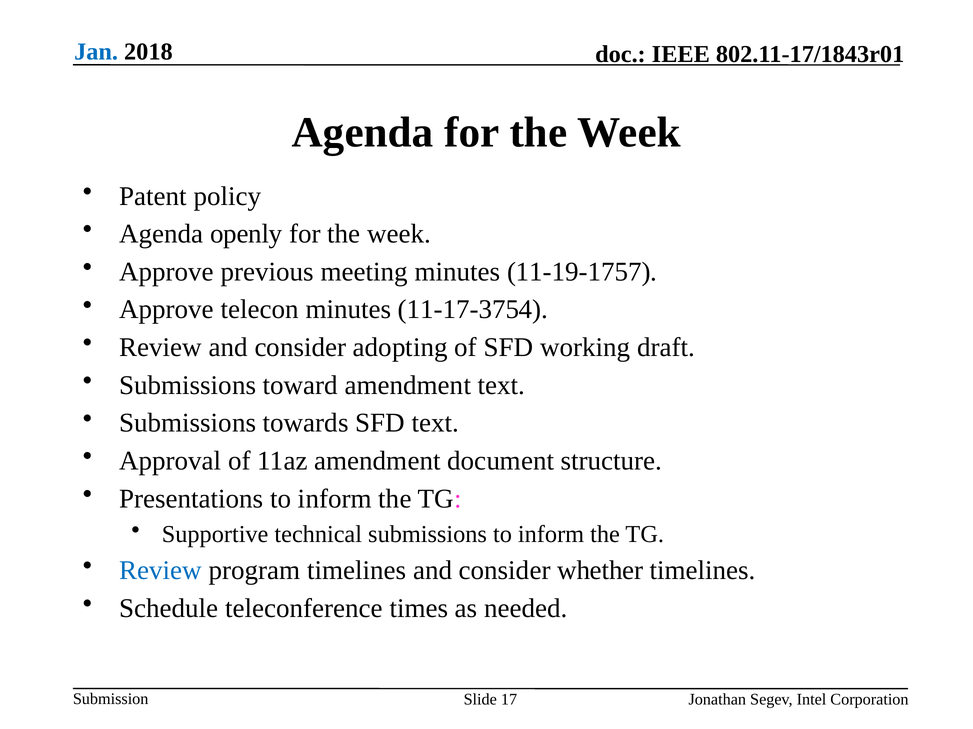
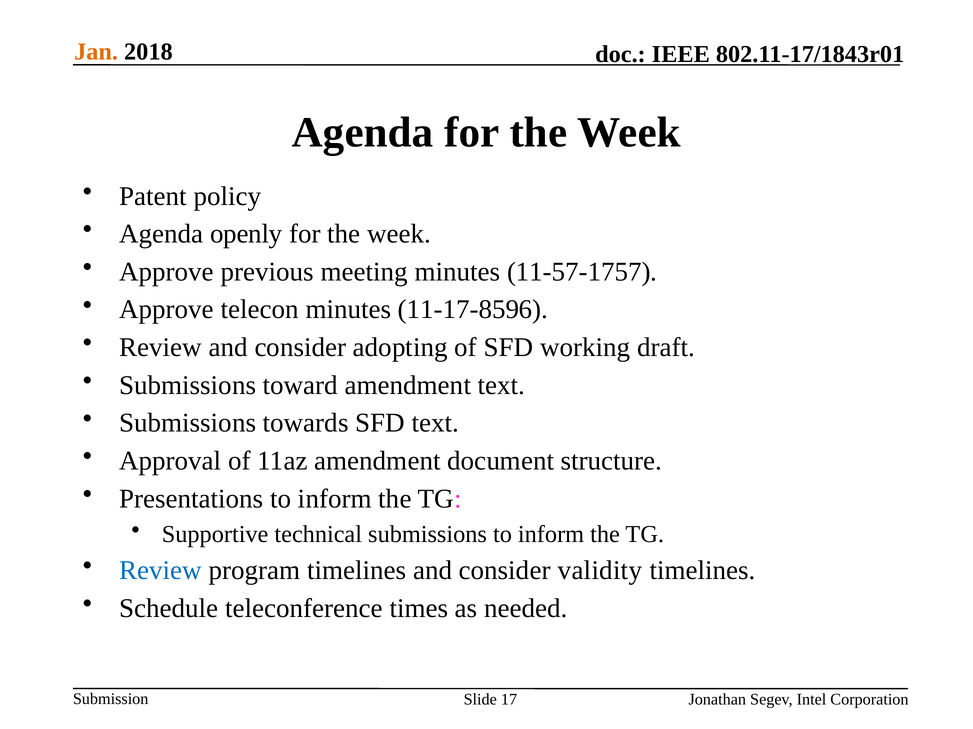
Jan colour: blue -> orange
11-19-1757: 11-19-1757 -> 11-57-1757
11-17-3754: 11-17-3754 -> 11-17-8596
whether: whether -> validity
